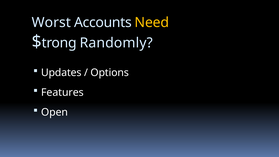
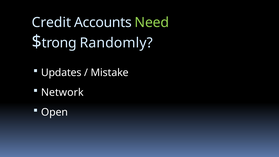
Worst: Worst -> Credit
Need colour: yellow -> light green
Options: Options -> Mistake
Features: Features -> Network
